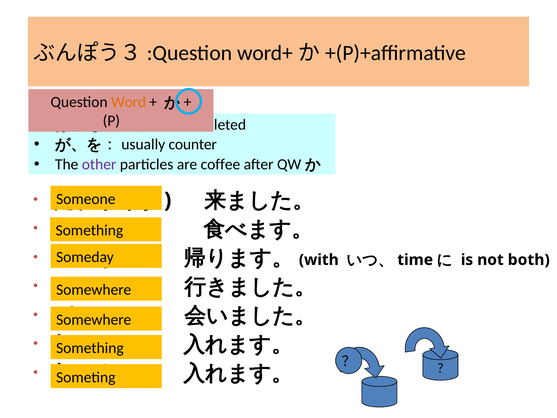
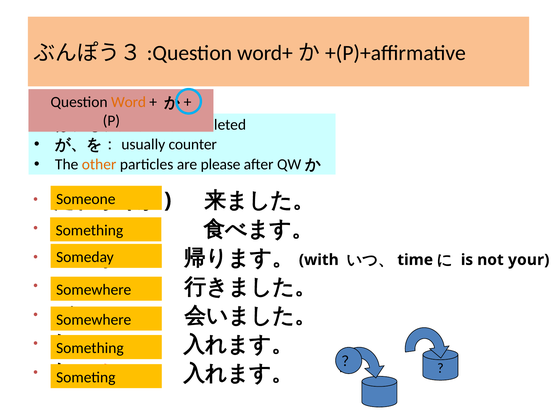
other colour: purple -> orange
coffee: coffee -> please
both: both -> your
